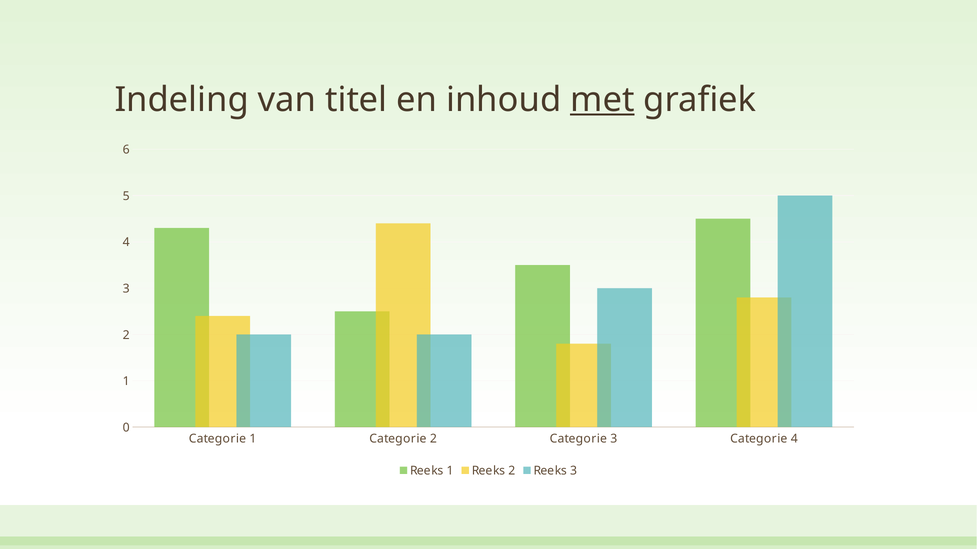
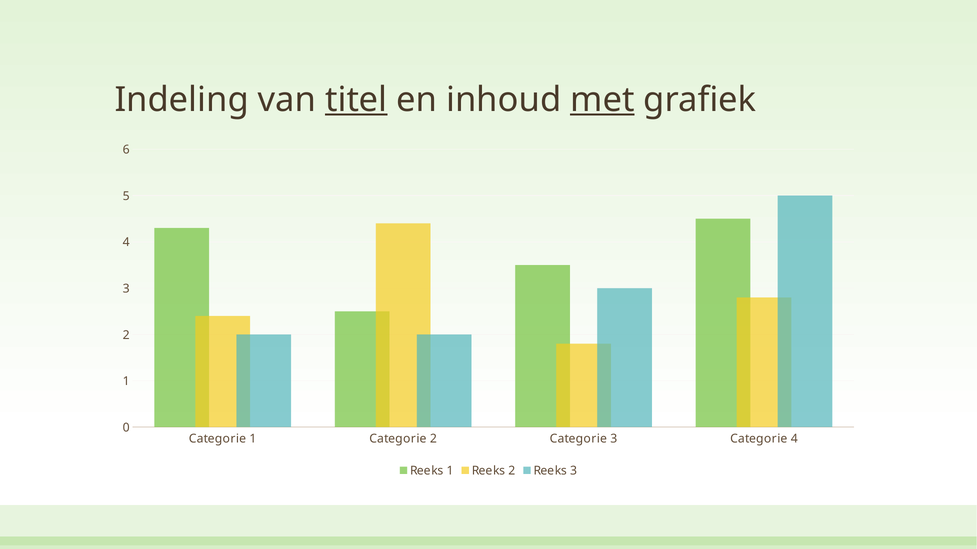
titel underline: none -> present
